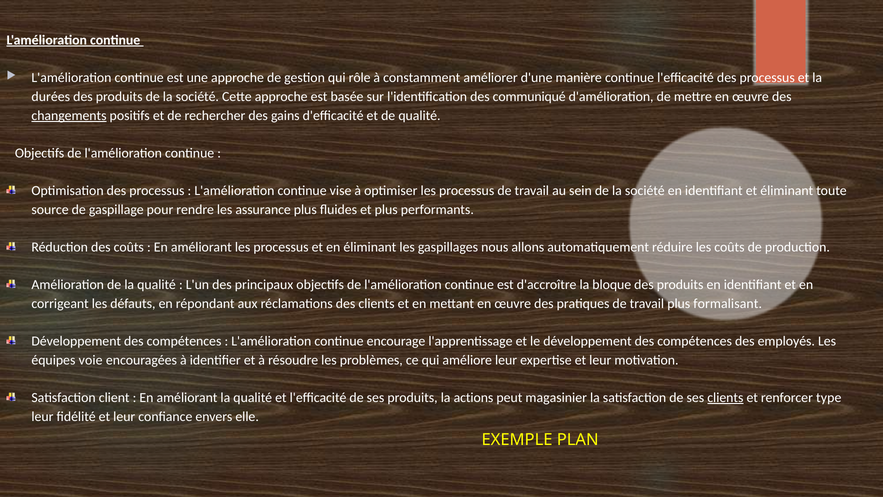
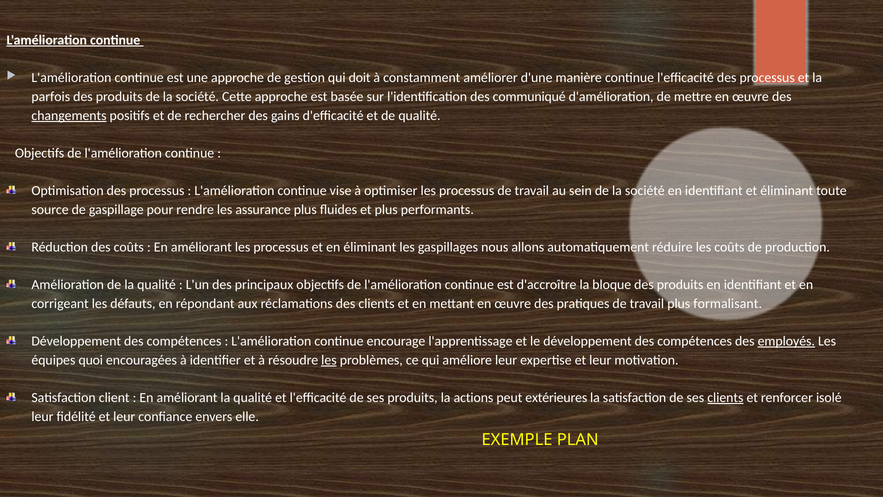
rôle: rôle -> doit
durées: durées -> parfois
employés underline: none -> present
voie: voie -> quoi
les at (329, 360) underline: none -> present
magasinier: magasinier -> extérieures
type: type -> isolé
